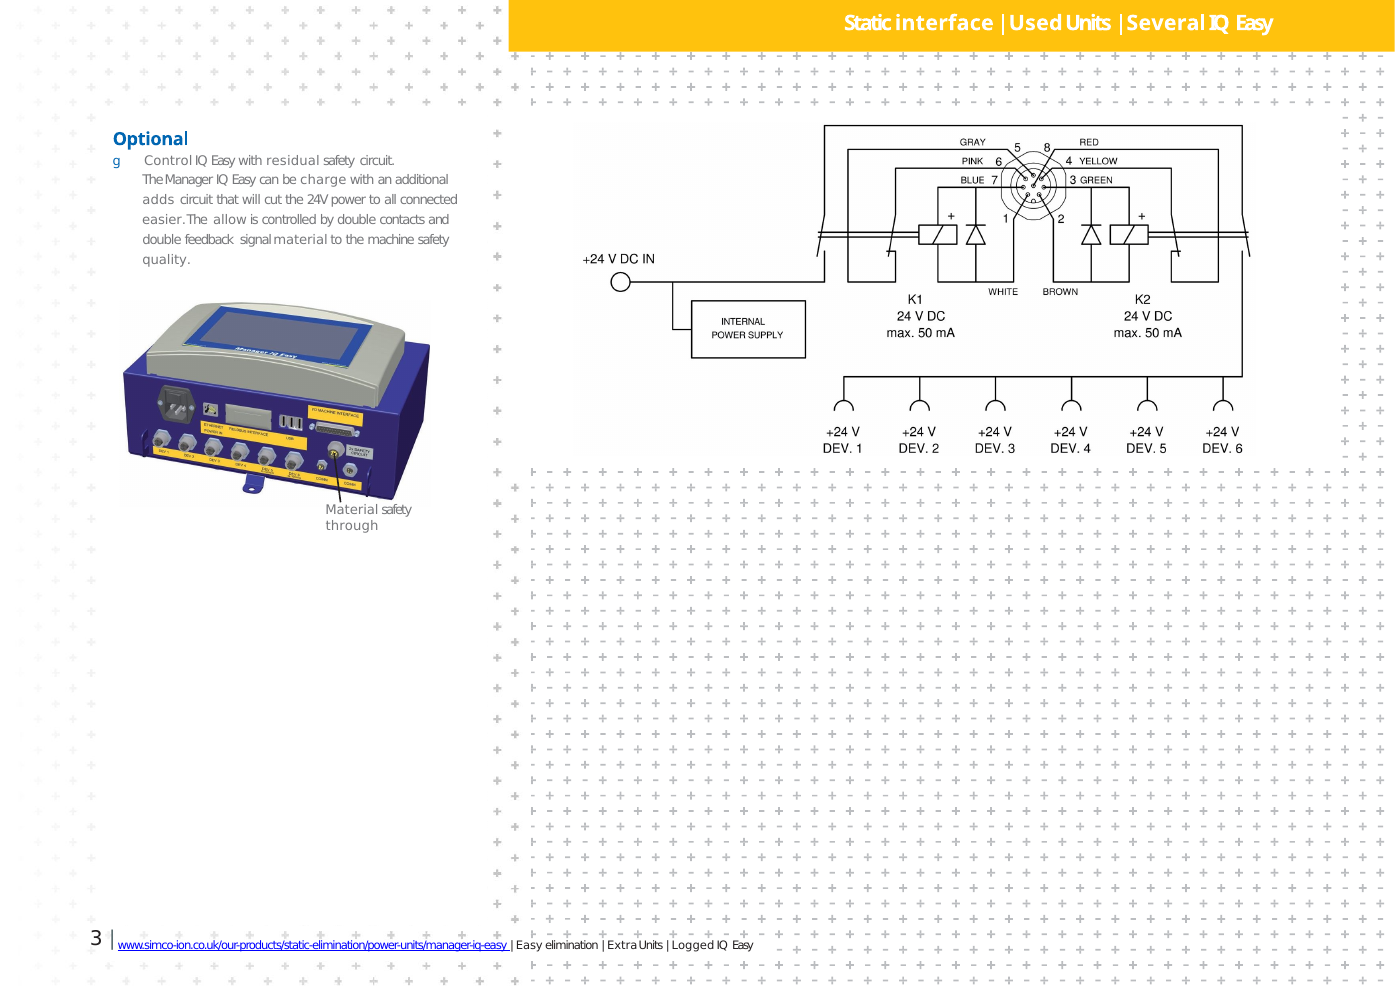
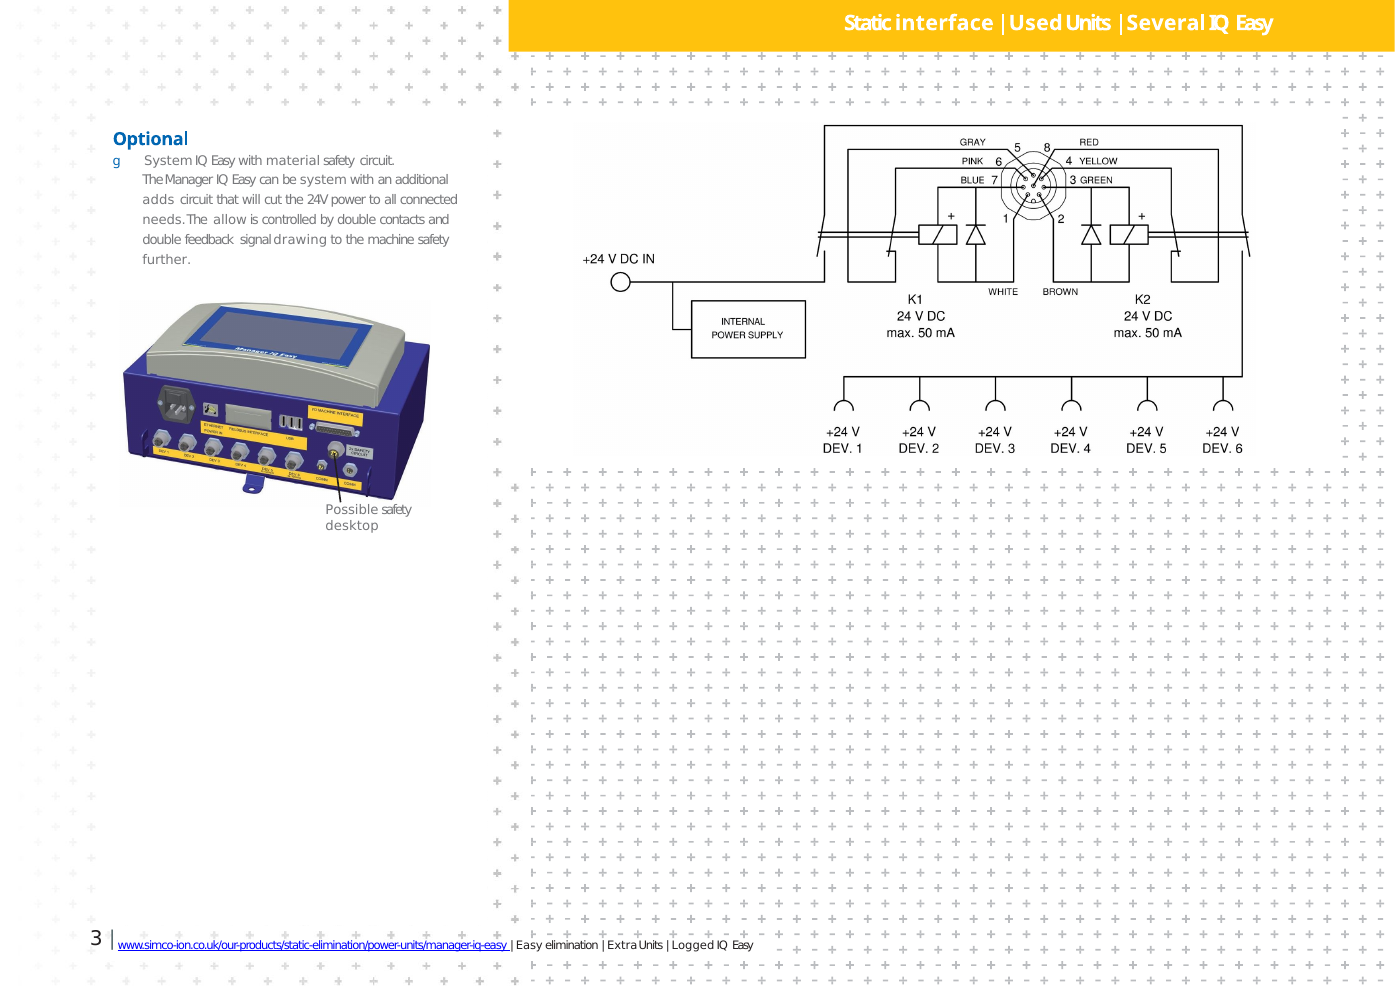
g Control: Control -> System
residual: residual -> material
be charge: charge -> system
easier: easier -> needs
signal material: material -> drawing
quality: quality -> further
Material at (352, 510): Material -> Possible
through: through -> desktop
